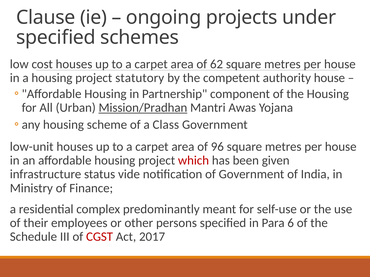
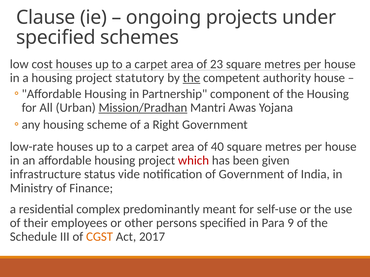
62: 62 -> 23
the at (191, 78) underline: none -> present
Class: Class -> Right
low-unit: low-unit -> low-rate
96: 96 -> 40
6: 6 -> 9
CGST colour: red -> orange
